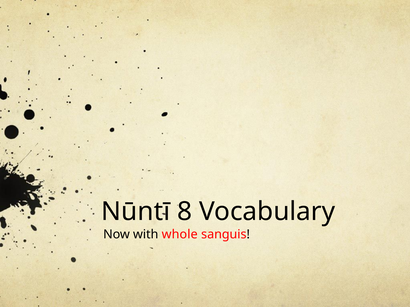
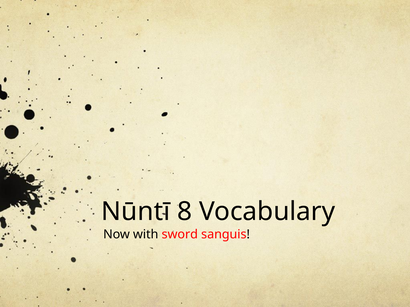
whole: whole -> sword
